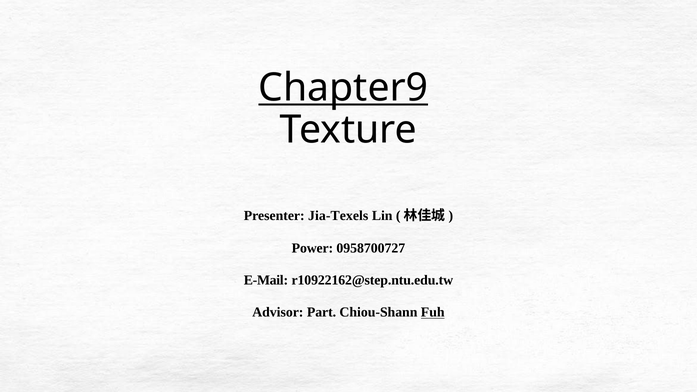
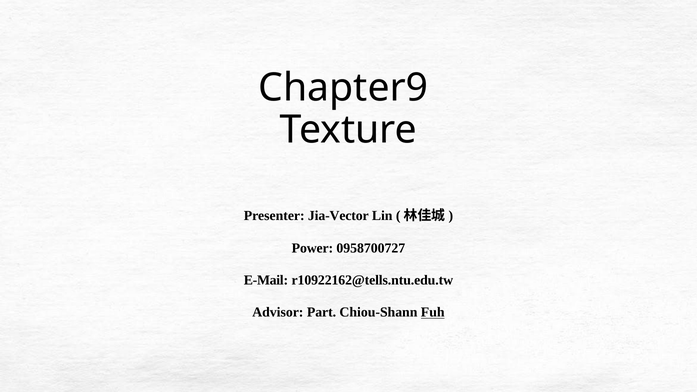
Chapter9 underline: present -> none
Jia-Texels: Jia-Texels -> Jia-Vector
r10922162@step.ntu.edu.tw: r10922162@step.ntu.edu.tw -> r10922162@tells.ntu.edu.tw
